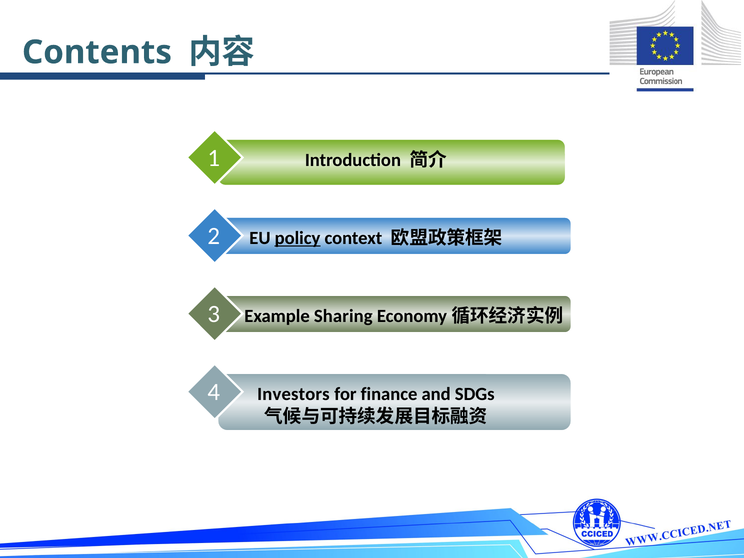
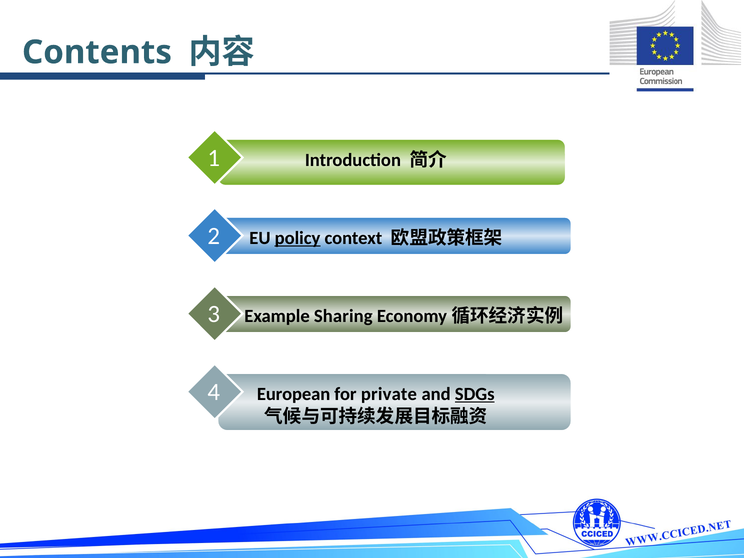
Investors: Investors -> European
finance: finance -> private
SDGs underline: none -> present
